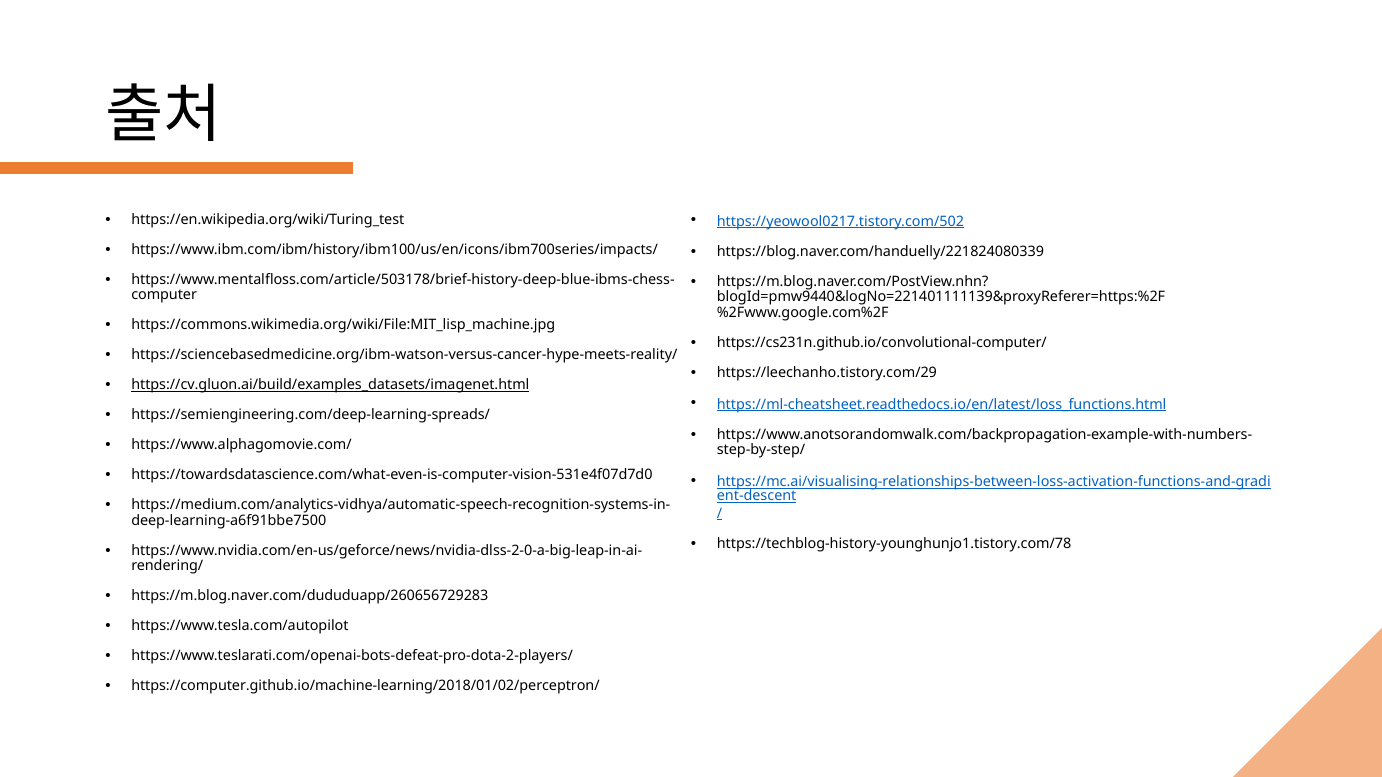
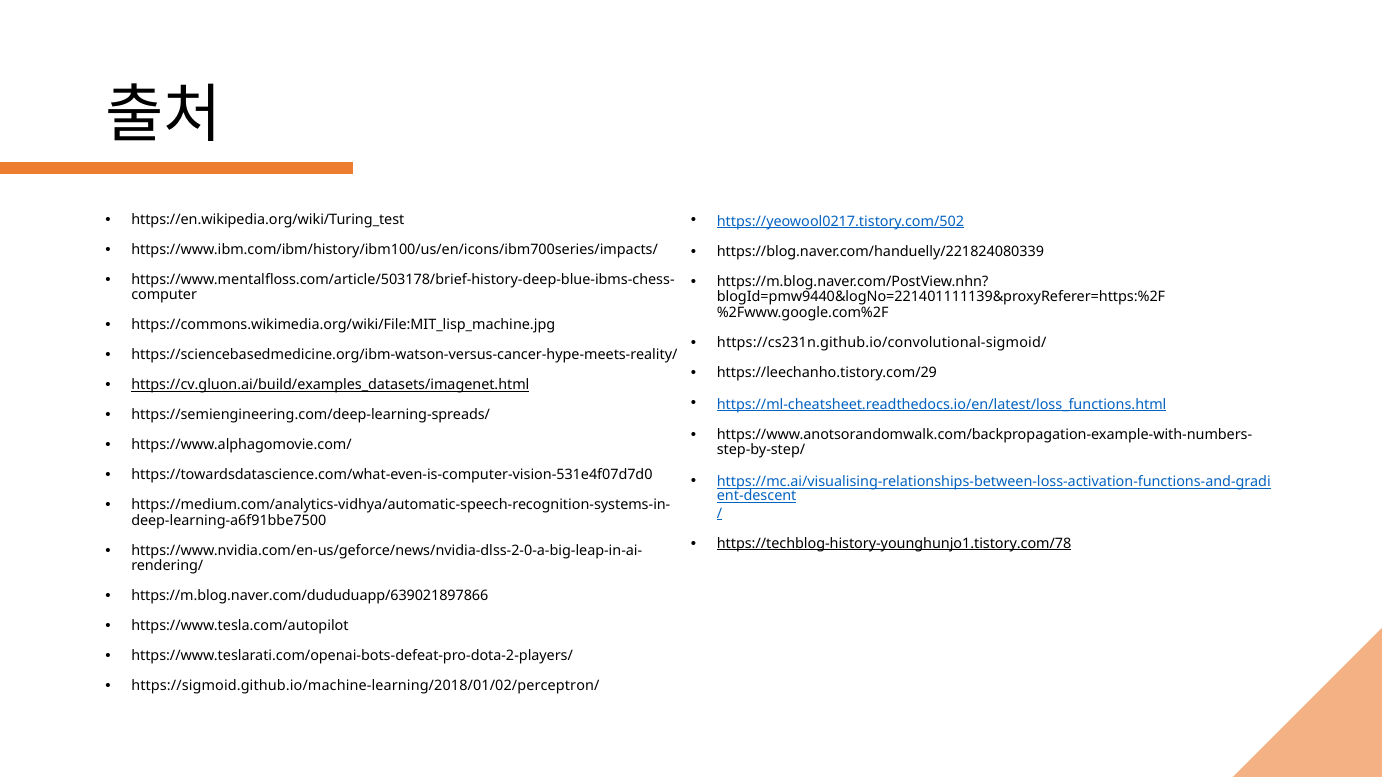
https://cs231n.github.io/convolutional-computer/: https://cs231n.github.io/convolutional-computer/ -> https://cs231n.github.io/convolutional-sigmoid/
https://techblog-history-younghunjo1.tistory.com/78 underline: none -> present
https://m.blog.naver.com/dududuapp/260656729283: https://m.blog.naver.com/dududuapp/260656729283 -> https://m.blog.naver.com/dududuapp/639021897866
https://computer.github.io/machine-learning/2018/01/02/perceptron/: https://computer.github.io/machine-learning/2018/01/02/perceptron/ -> https://sigmoid.github.io/machine-learning/2018/01/02/perceptron/
